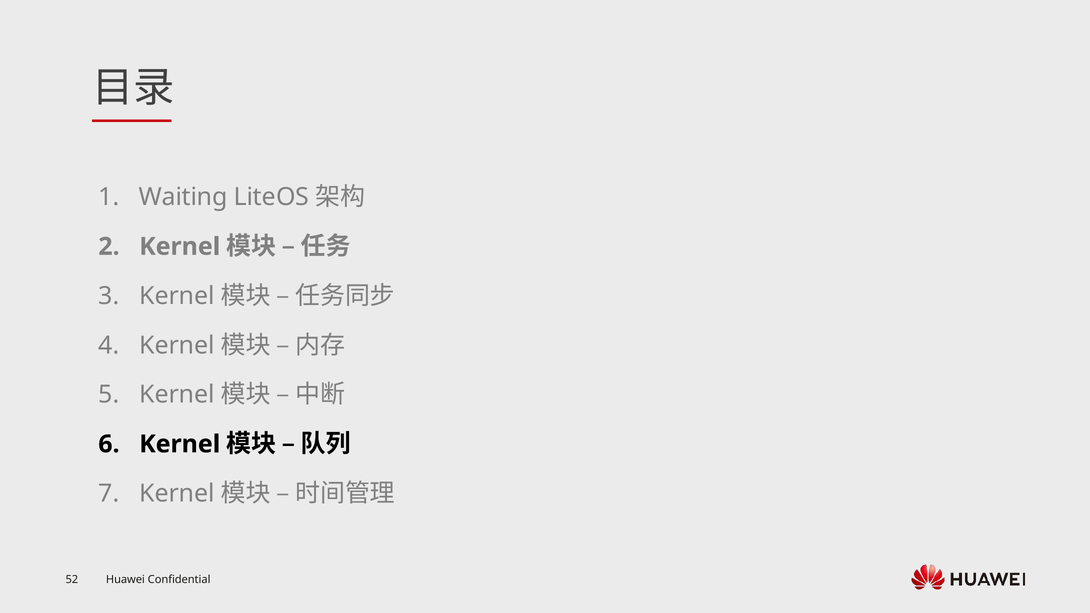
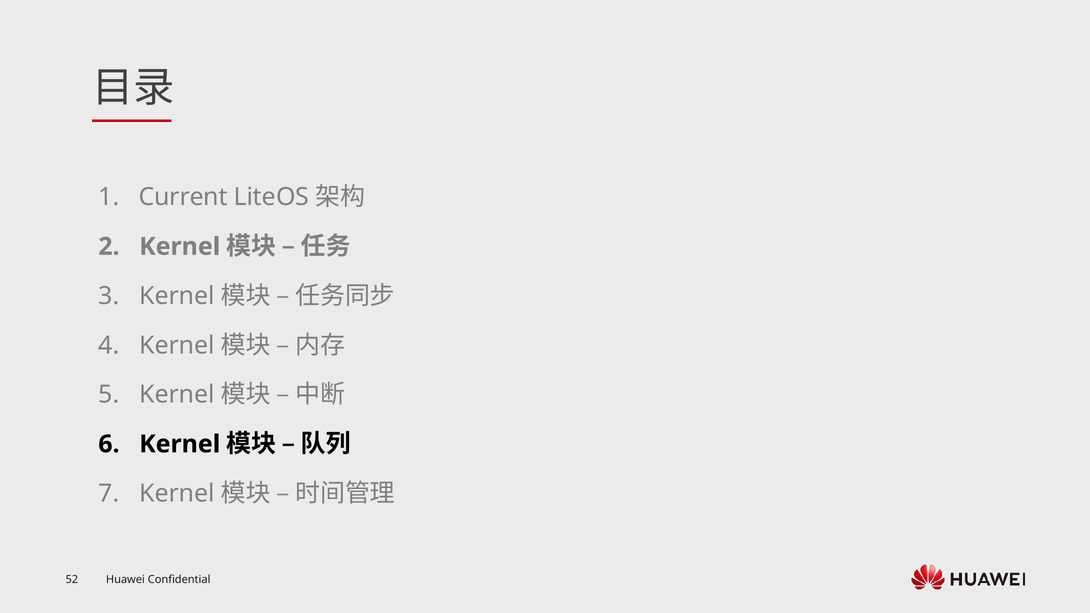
Waiting: Waiting -> Current
